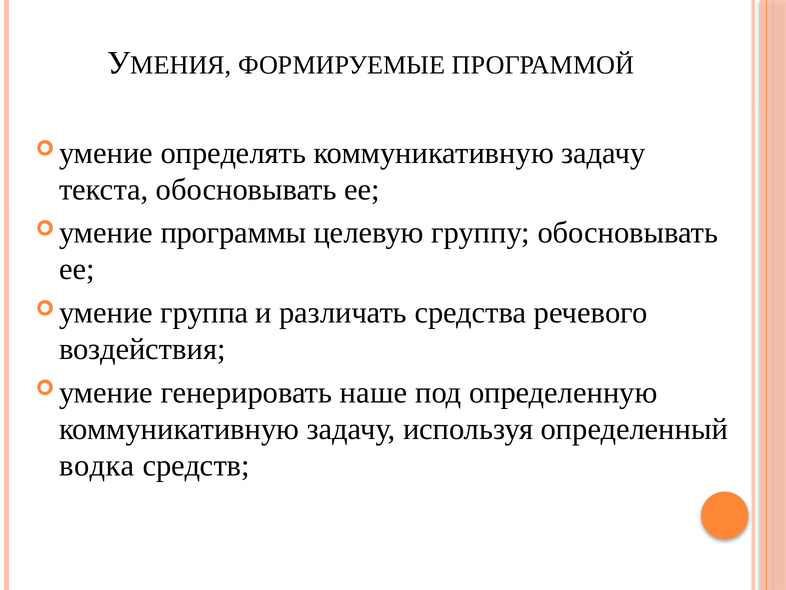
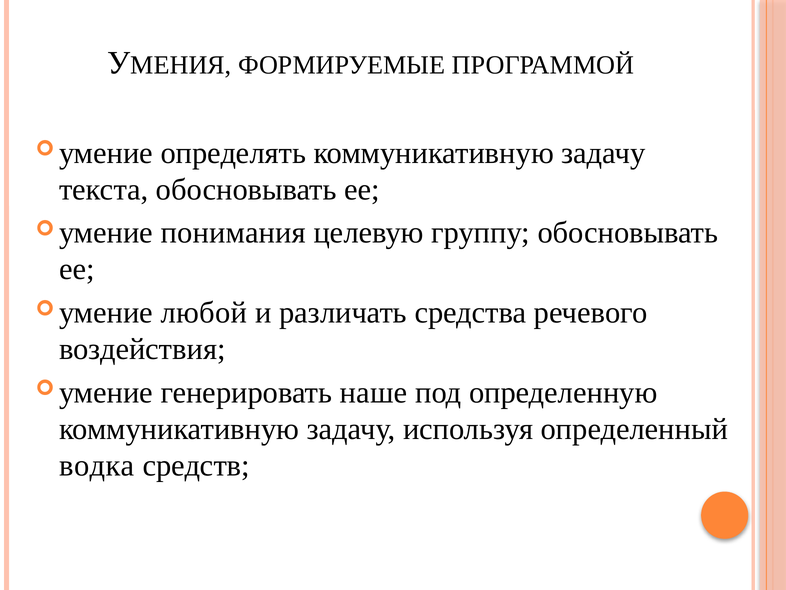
программы: программы -> понимания
группа: группа -> любой
